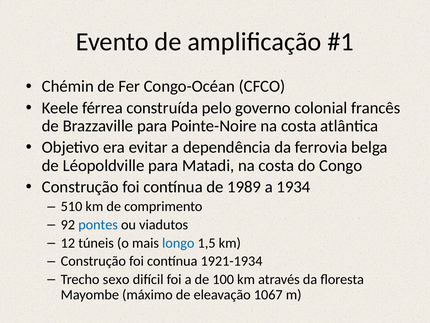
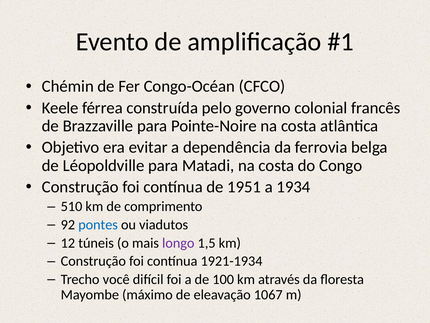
1989: 1989 -> 1951
longo colour: blue -> purple
sexo: sexo -> você
